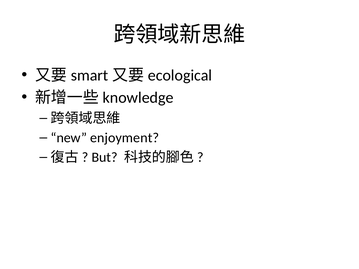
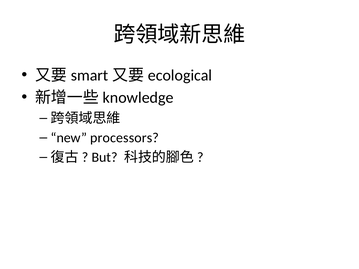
enjoyment: enjoyment -> processors
